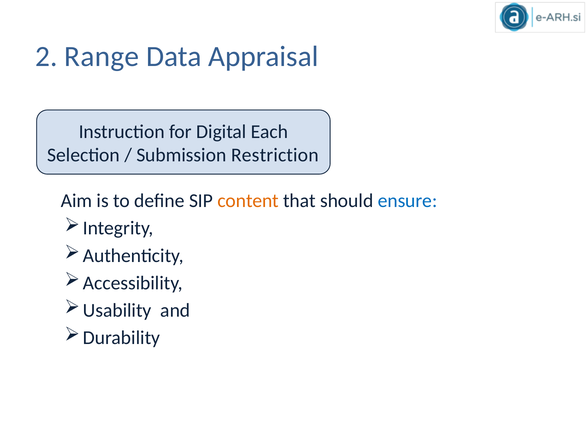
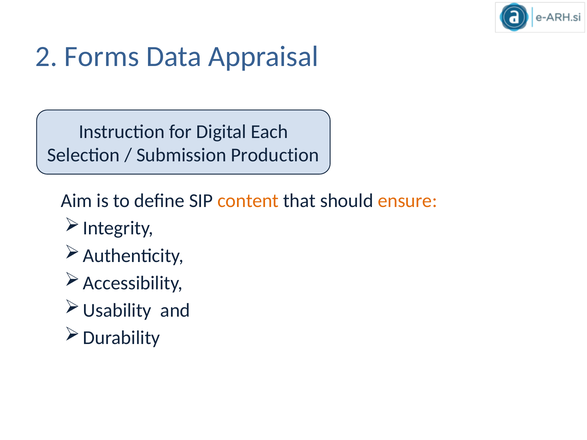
Range: Range -> Forms
Restriction: Restriction -> Production
ensure colour: blue -> orange
